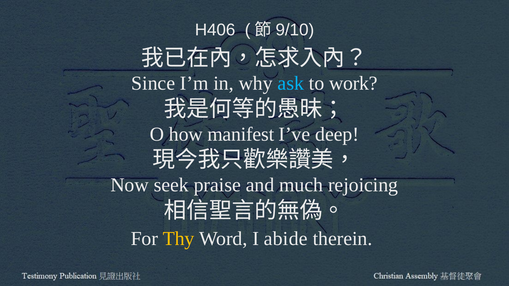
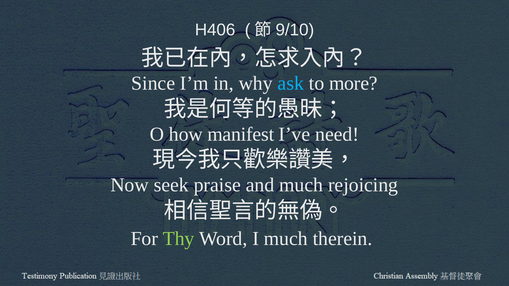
work: work -> more
deep: deep -> need
Thy colour: yellow -> light green
I abide: abide -> much
